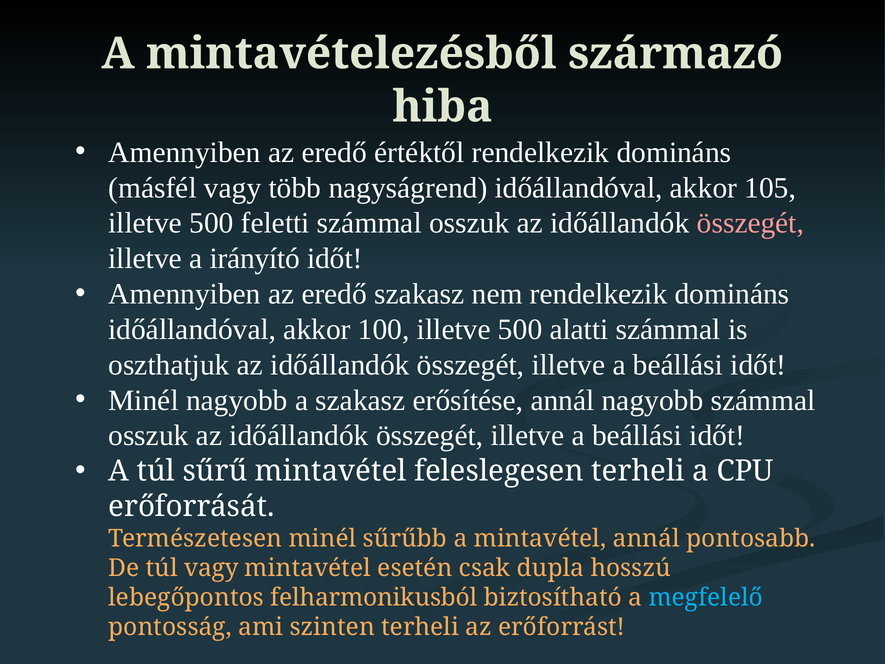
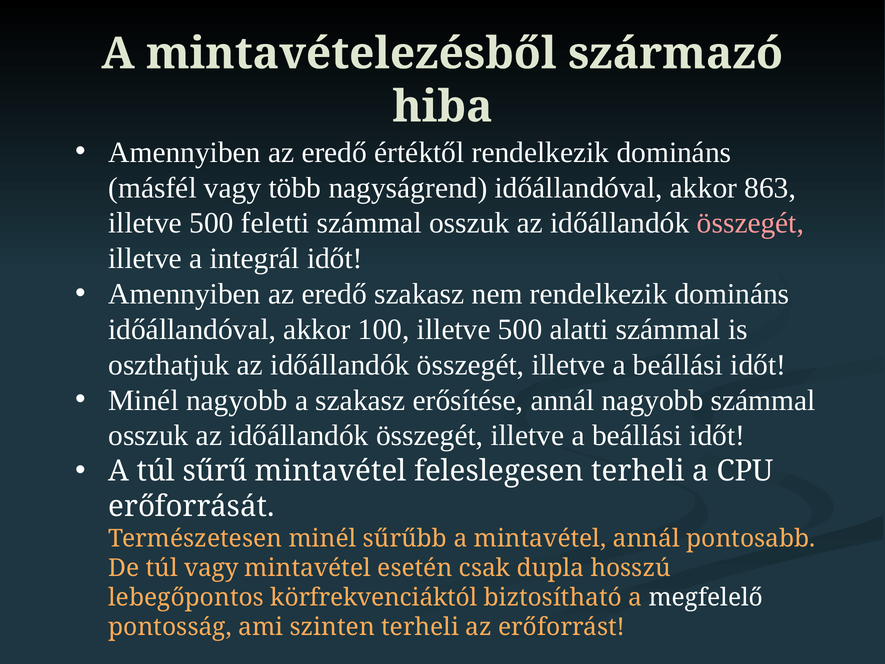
105: 105 -> 863
irányító: irányító -> integrál
felharmonikusból: felharmonikusból -> körfrekvenciáktól
megfelelő colour: light blue -> white
